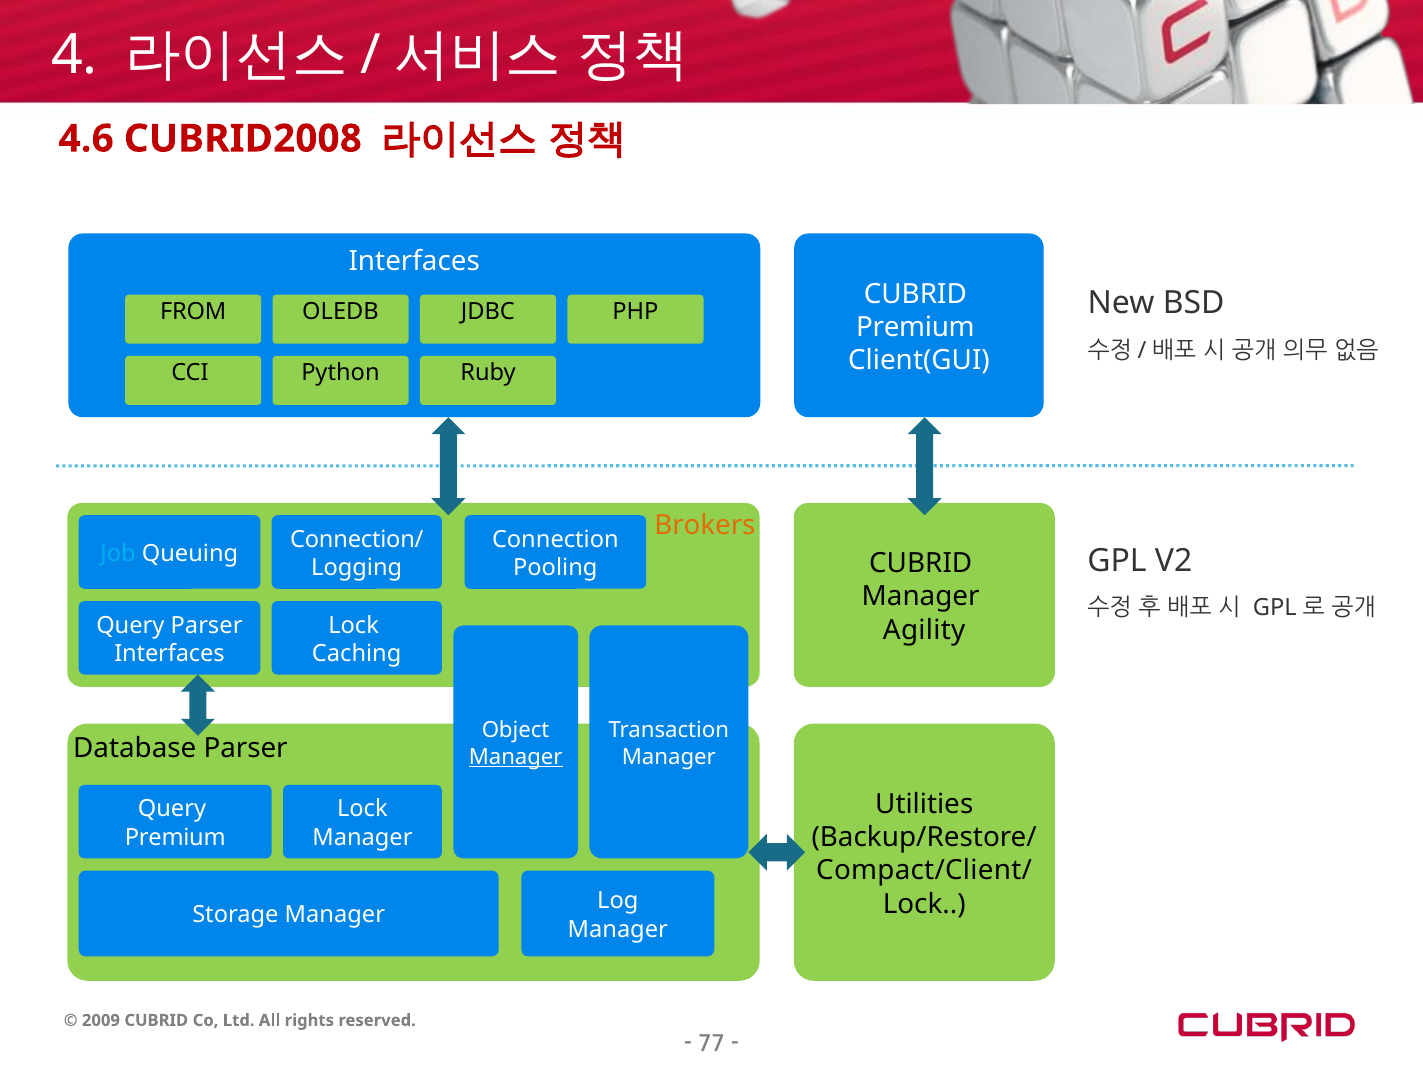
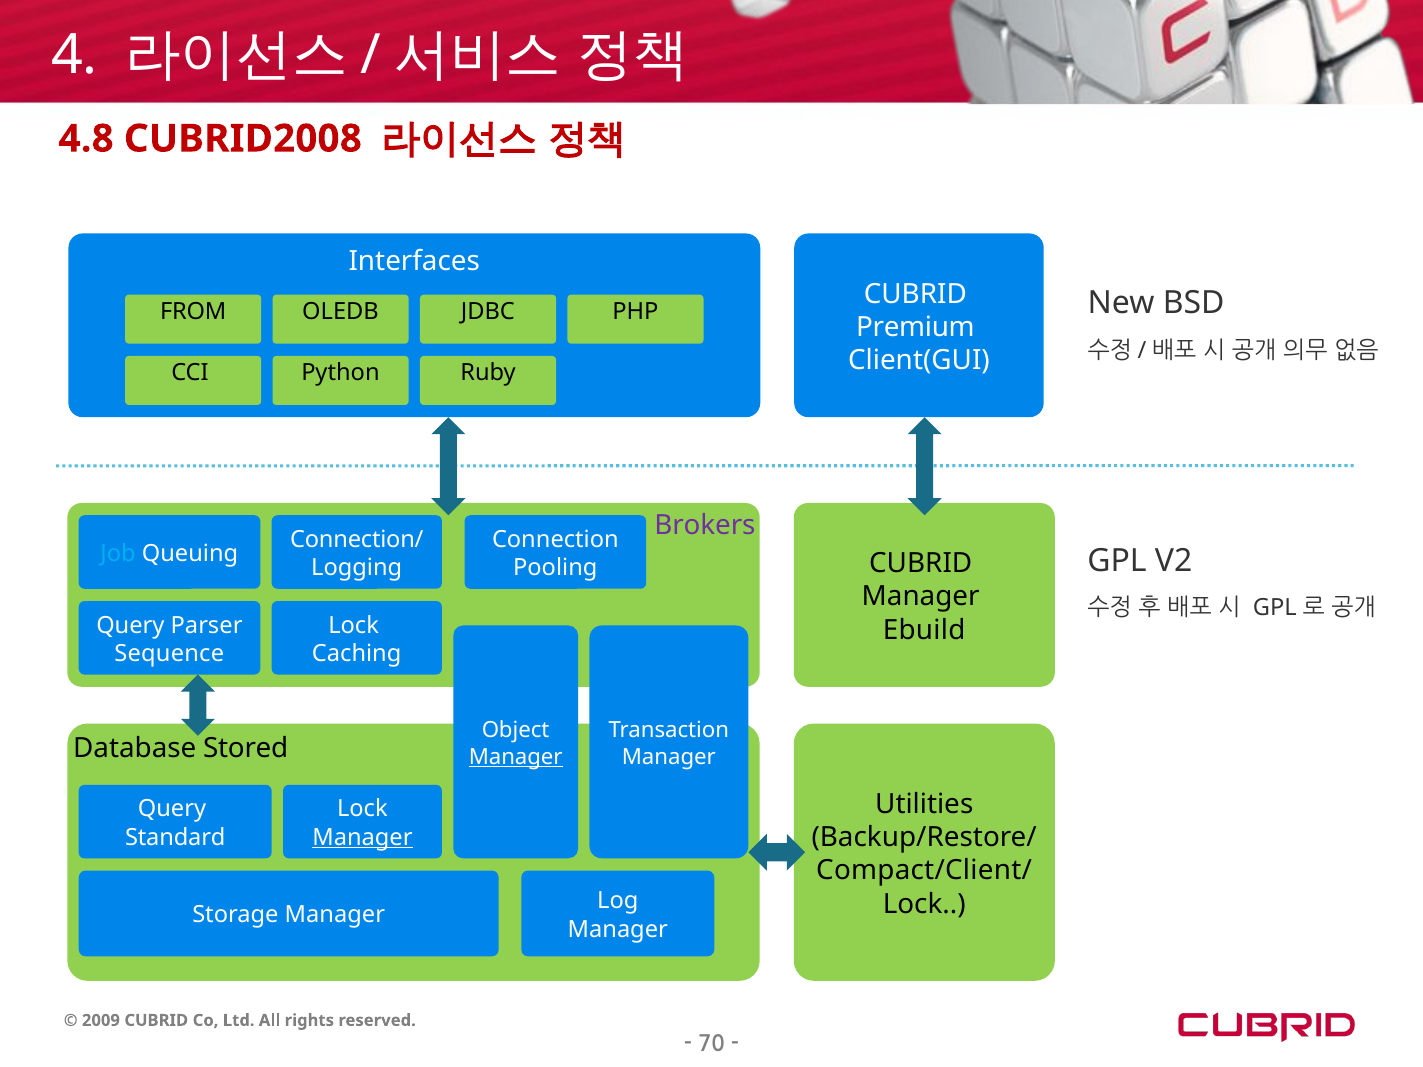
4.6: 4.6 -> 4.8
Brokers colour: orange -> purple
Agility: Agility -> Ebuild
Interfaces at (169, 654): Interfaces -> Sequence
Database Parser: Parser -> Stored
Premium at (175, 838): Premium -> Standard
Manager at (362, 838) underline: none -> present
77: 77 -> 70
